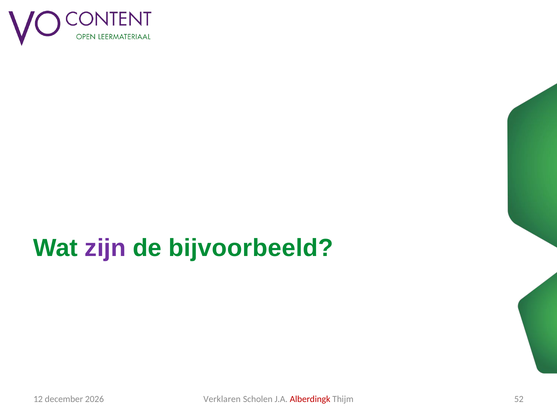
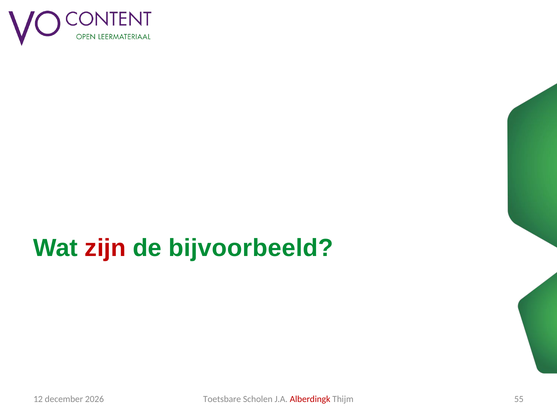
zijn colour: purple -> red
Verklaren: Verklaren -> Toetsbare
52: 52 -> 55
